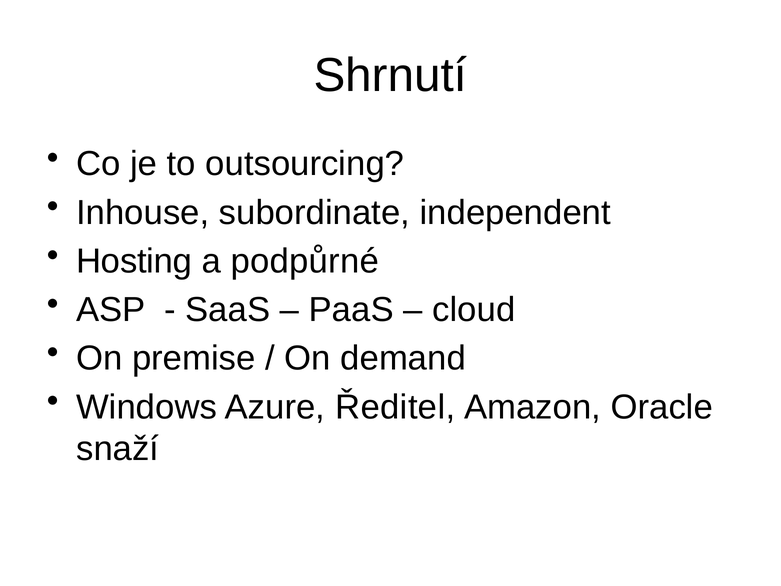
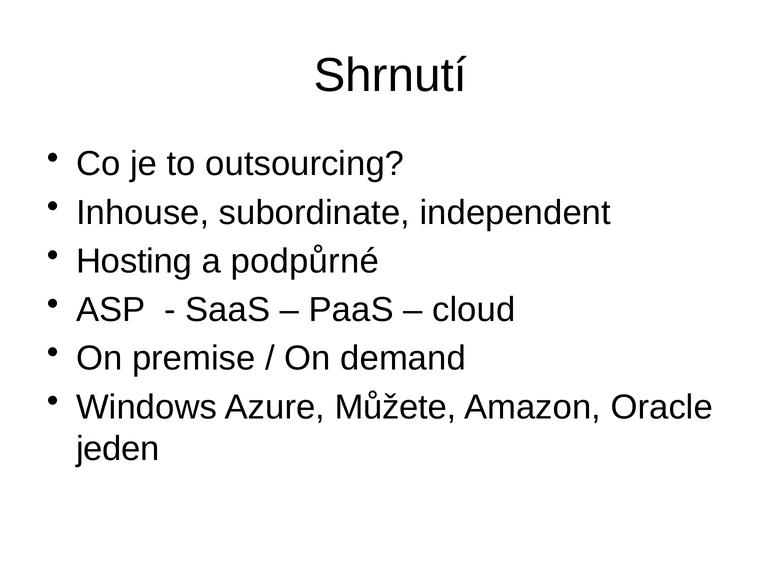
Ředitel: Ředitel -> Můžete
snaží: snaží -> jeden
